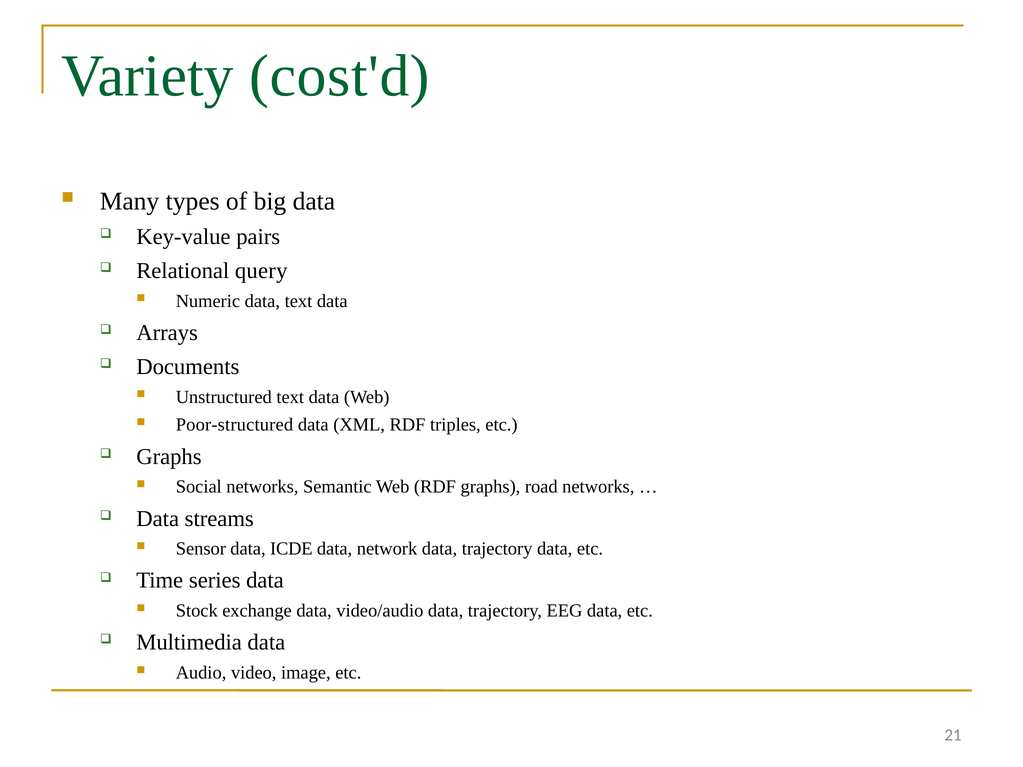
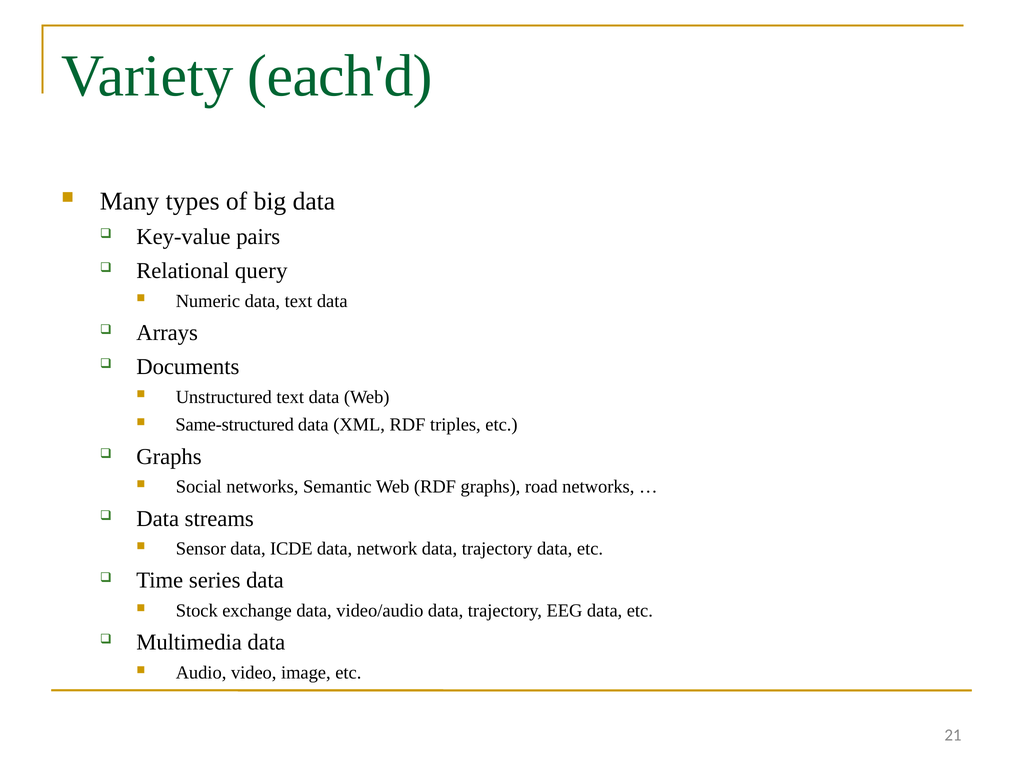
cost'd: cost'd -> each'd
Poor-structured: Poor-structured -> Same-structured
